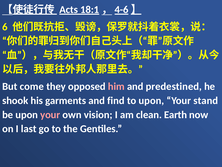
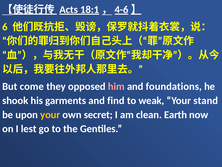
predestined: predestined -> foundations
to upon: upon -> weak
your at (50, 114) colour: pink -> yellow
vision: vision -> secret
last: last -> lest
